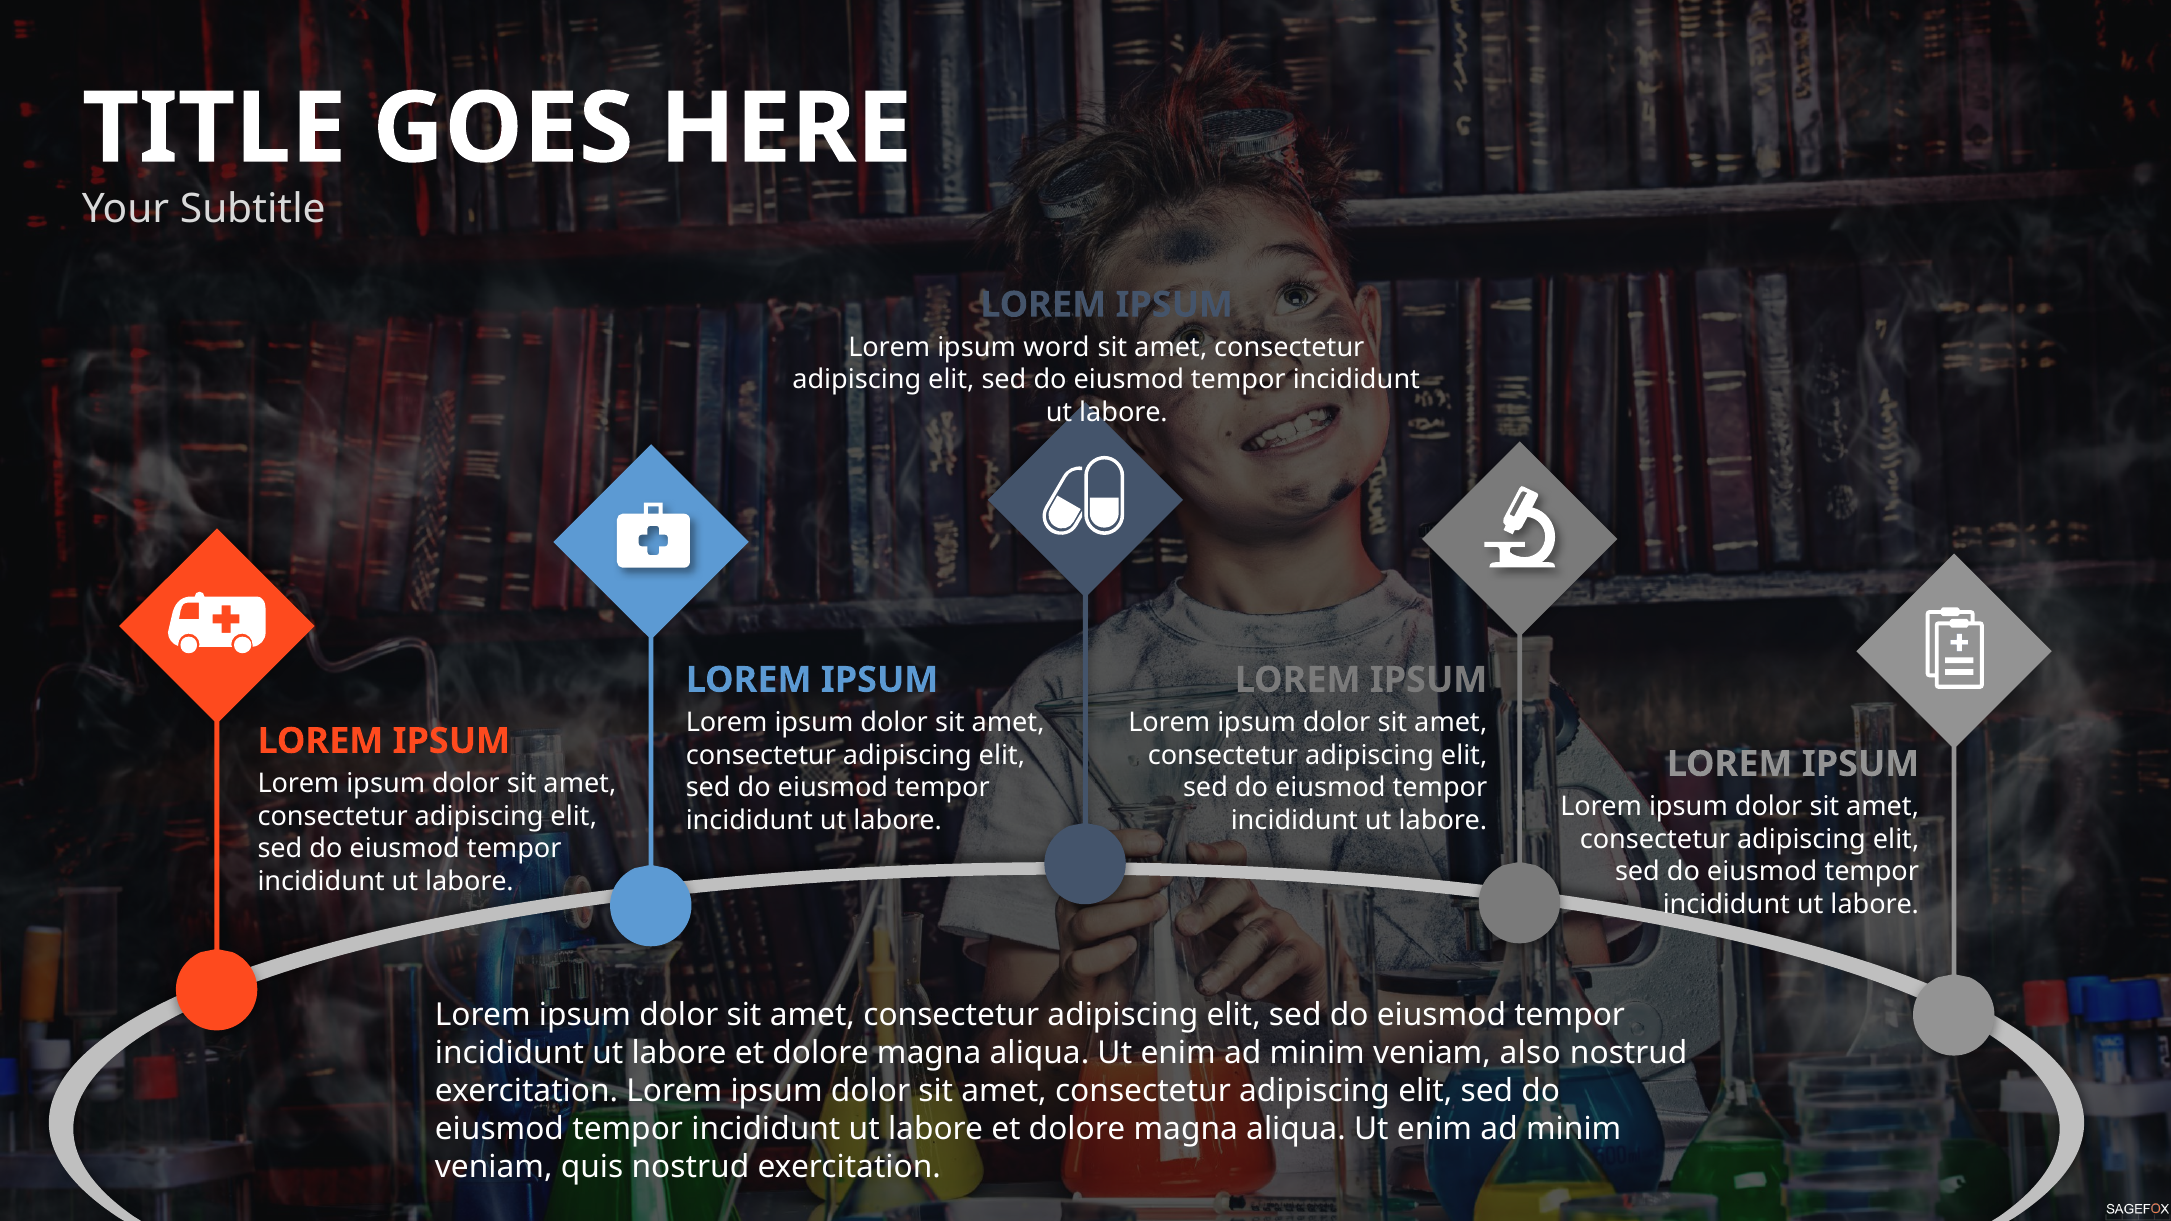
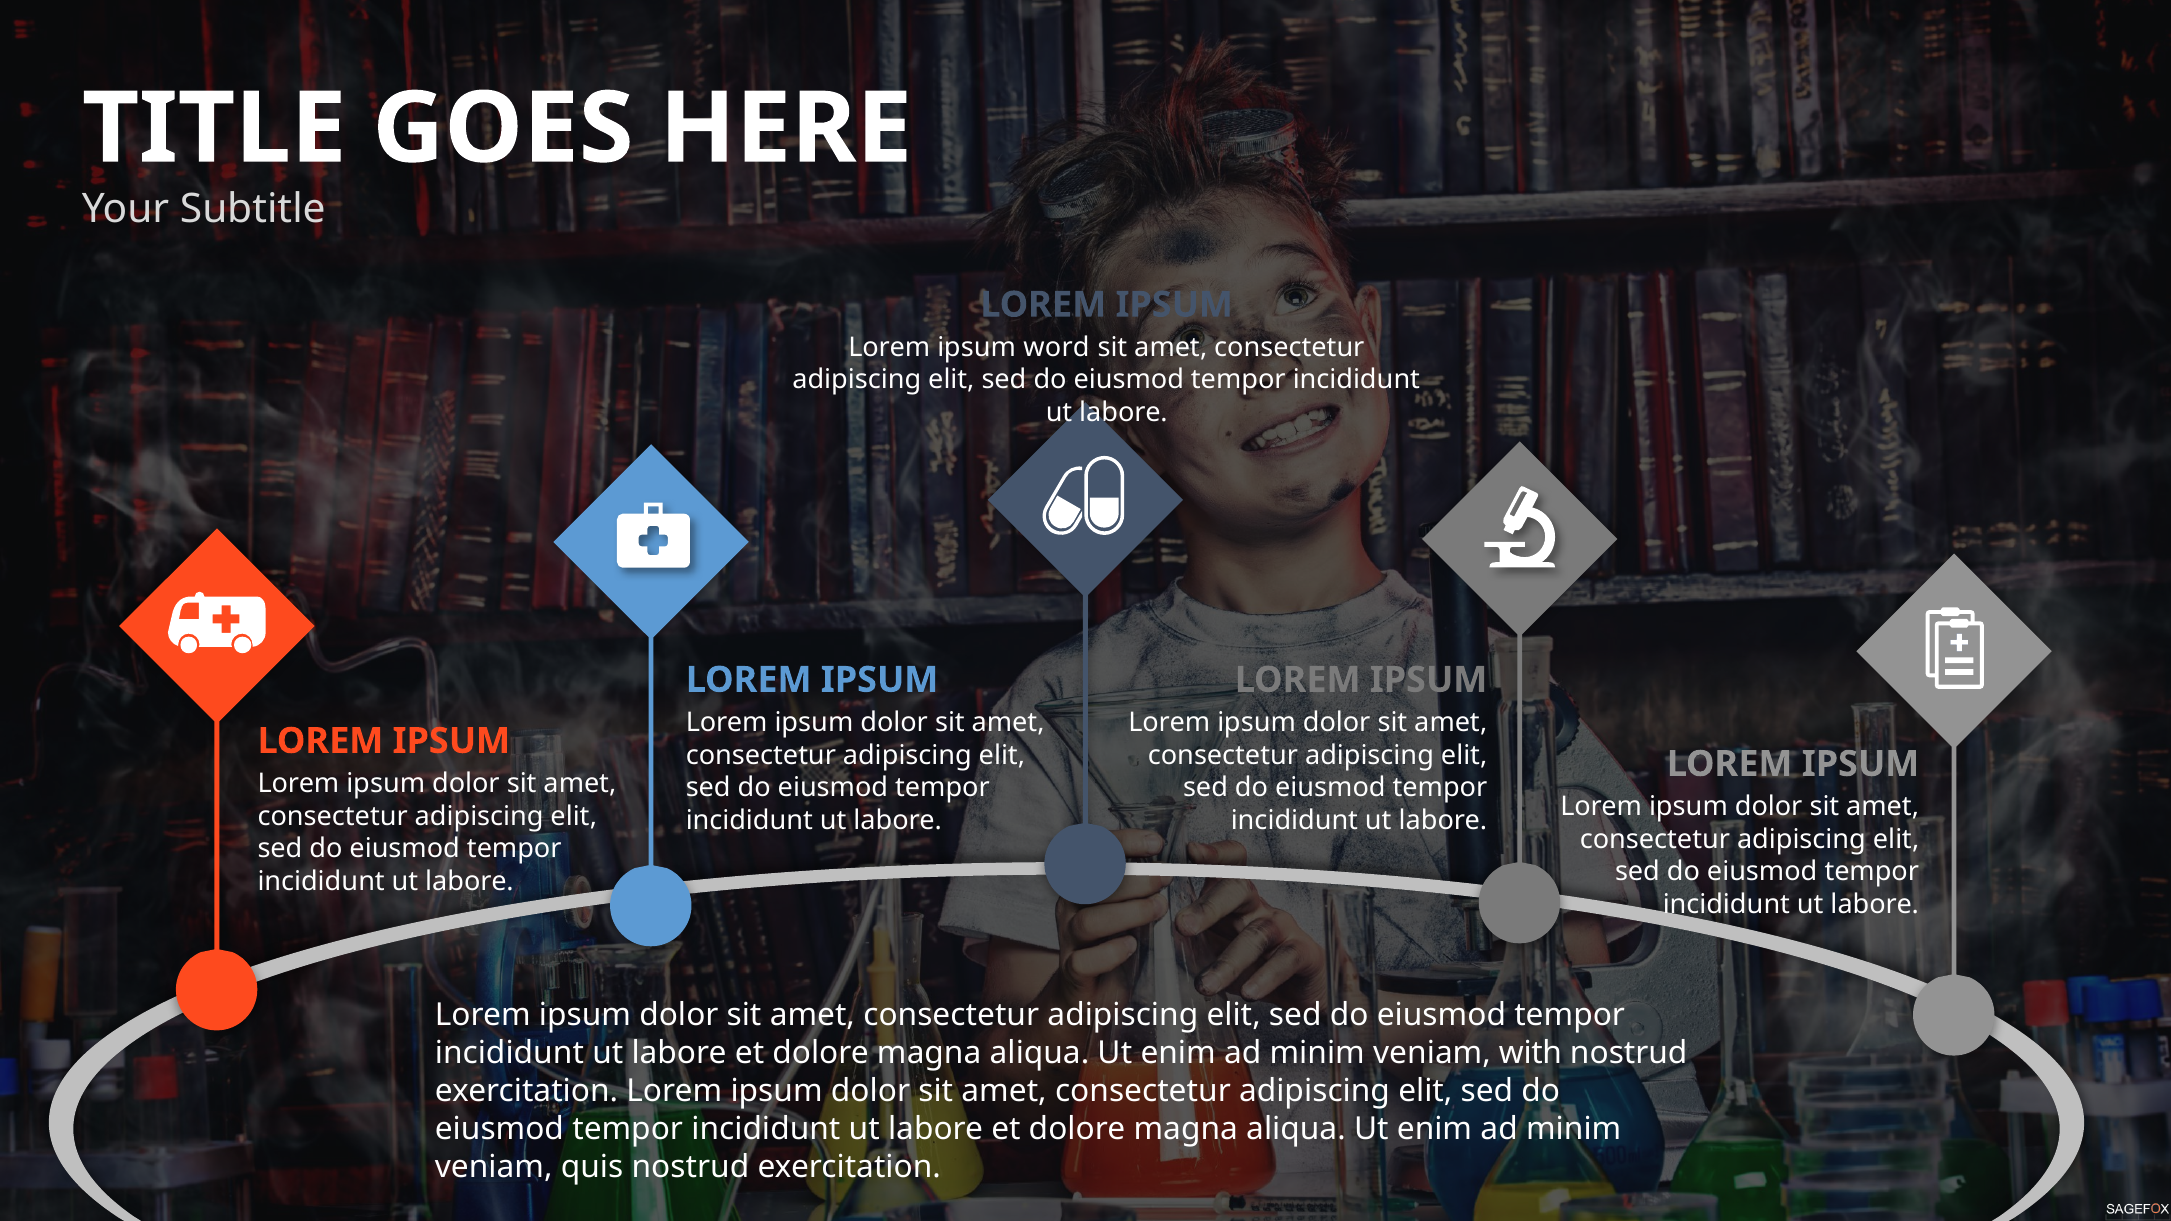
also: also -> with
